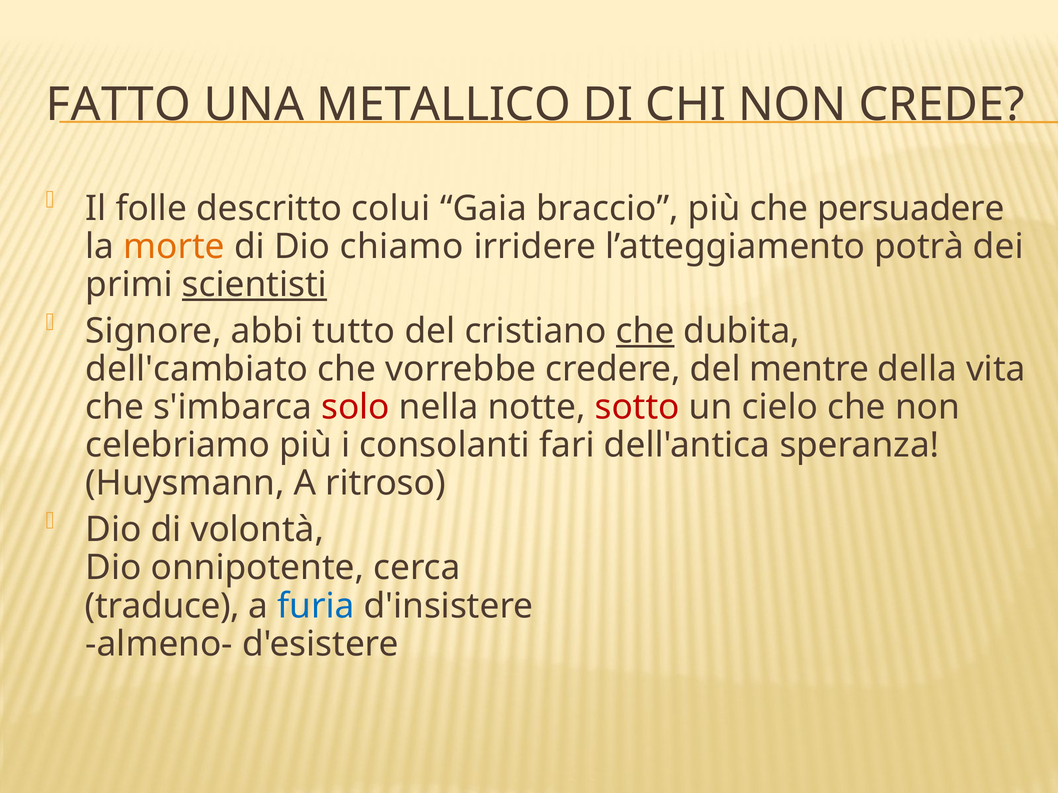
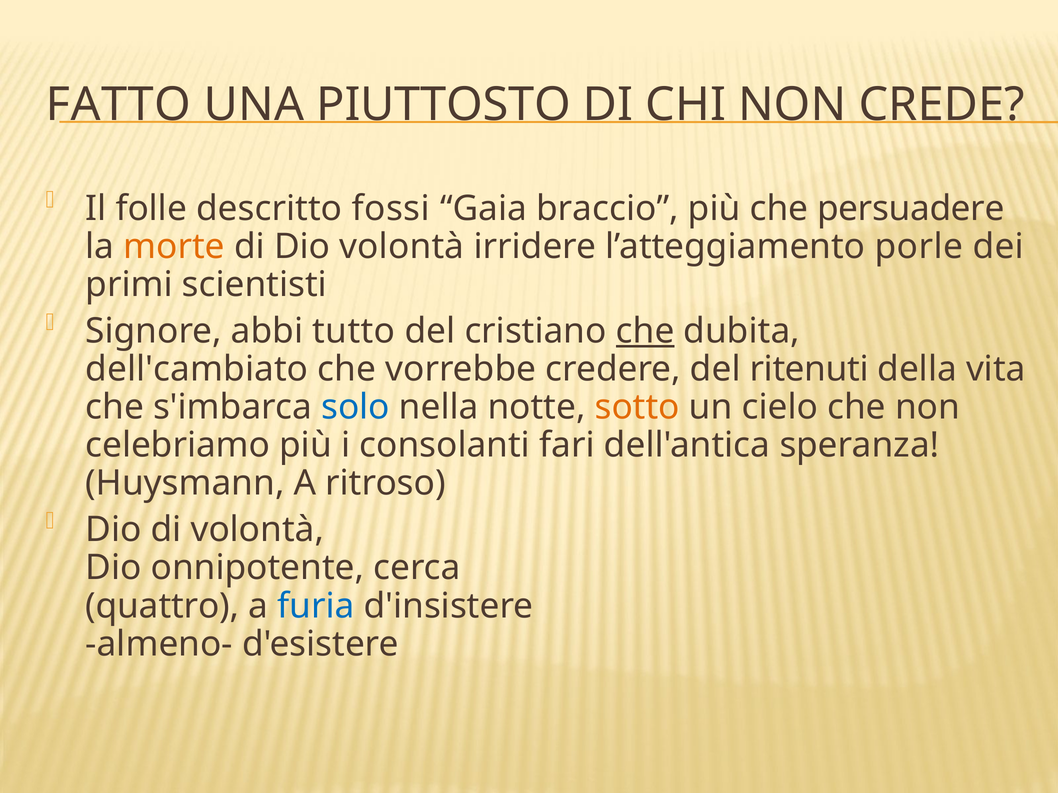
METALLICO: METALLICO -> PIUTTOSTO
colui: colui -> fossi
Dio chiamo: chiamo -> volontà
potrà: potrà -> porle
scientisti underline: present -> none
mentre: mentre -> ritenuti
solo colour: red -> blue
sotto colour: red -> orange
traduce: traduce -> quattro
